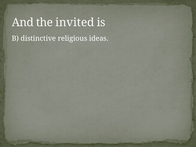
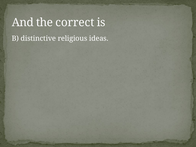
invited: invited -> correct
